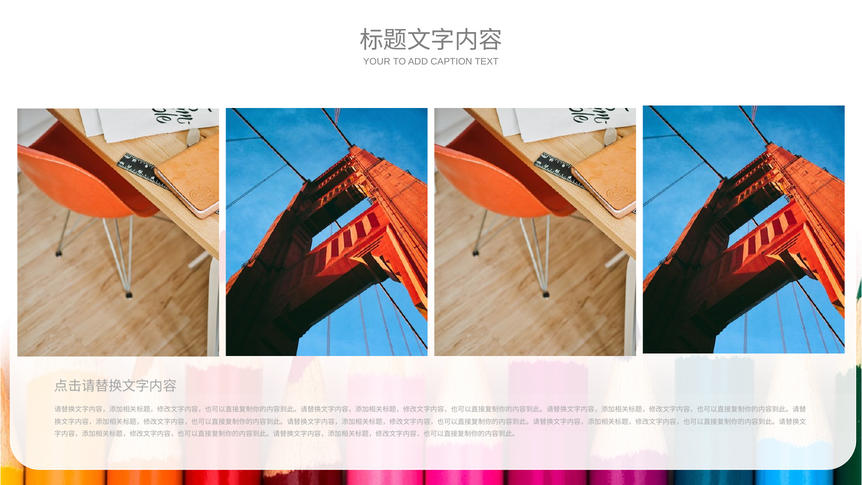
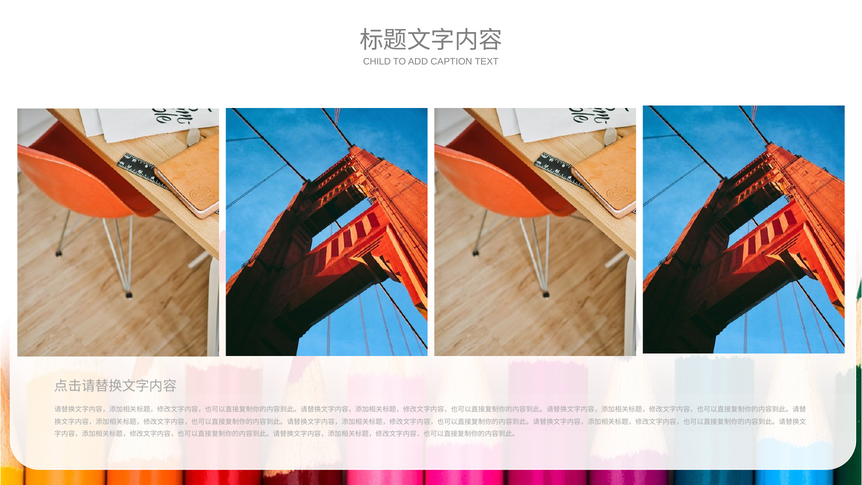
YOUR: YOUR -> CHILD
